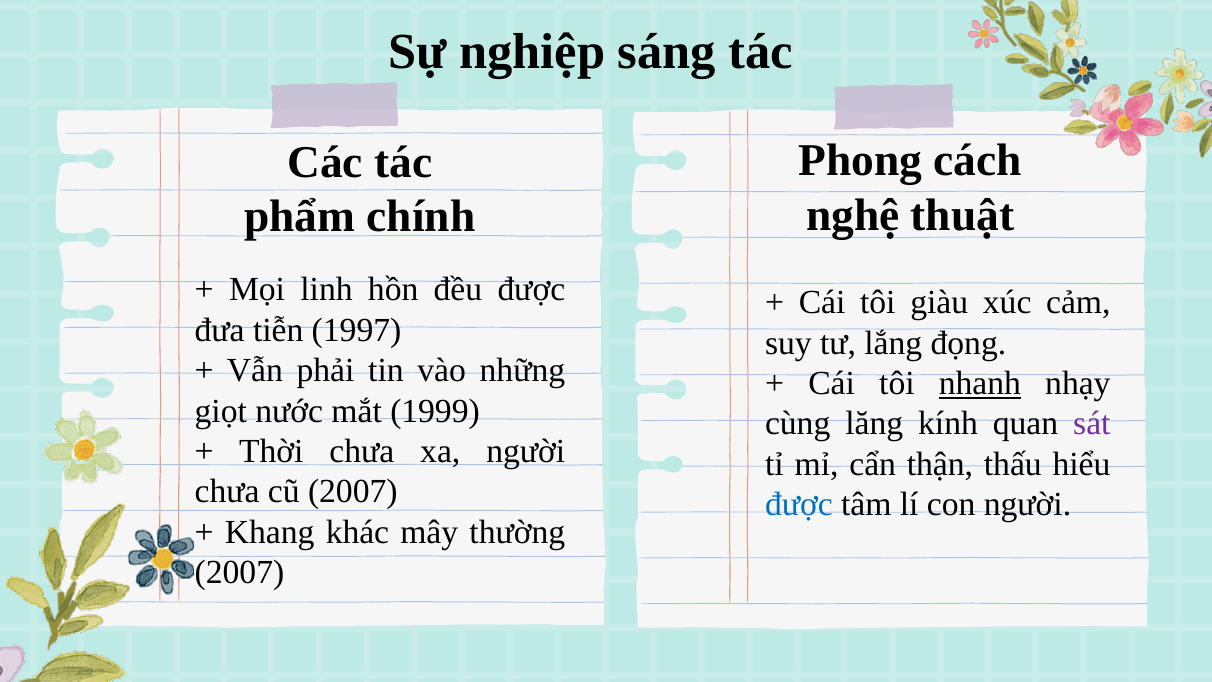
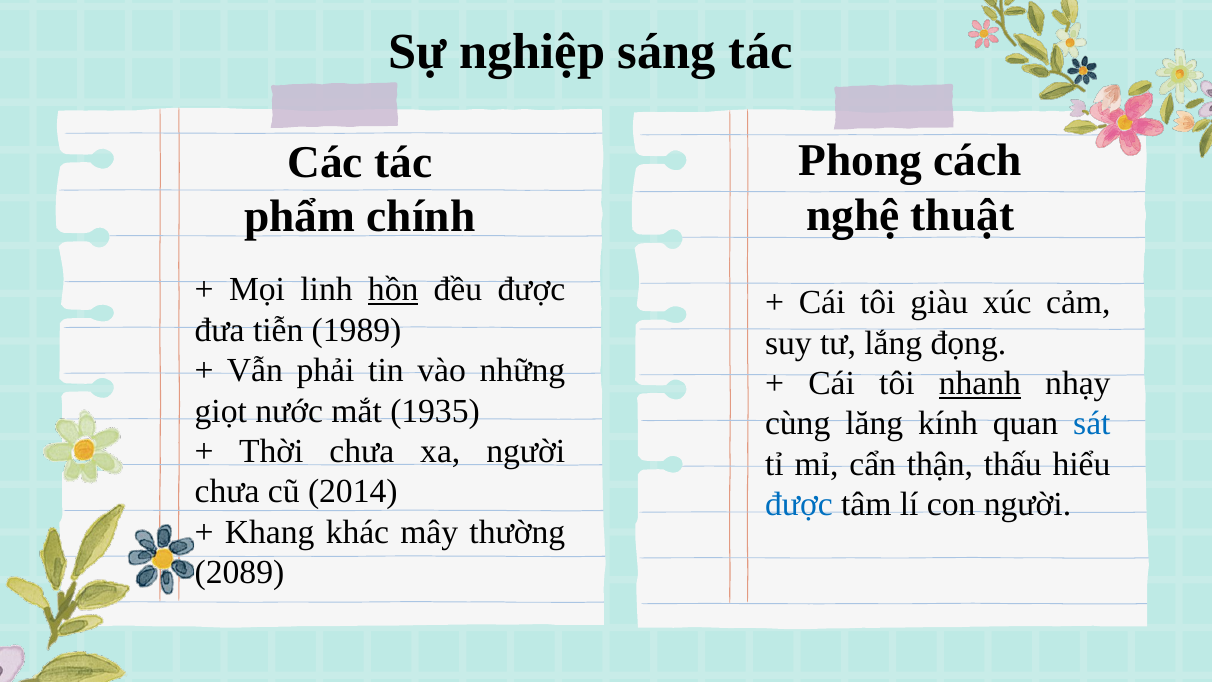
hồn underline: none -> present
1997: 1997 -> 1989
1999: 1999 -> 1935
sát colour: purple -> blue
cũ 2007: 2007 -> 2014
2007 at (239, 572): 2007 -> 2089
